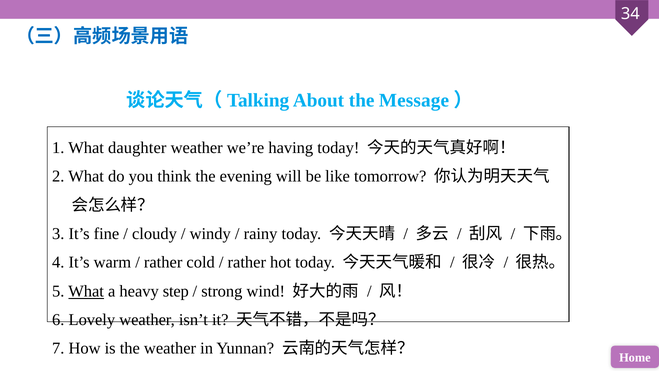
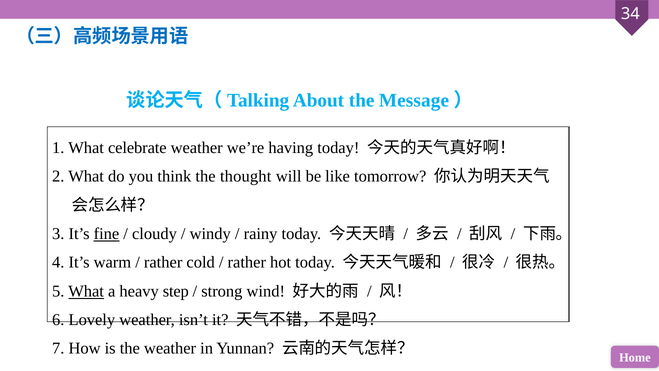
daughter: daughter -> celebrate
evening: evening -> thought
fine underline: none -> present
